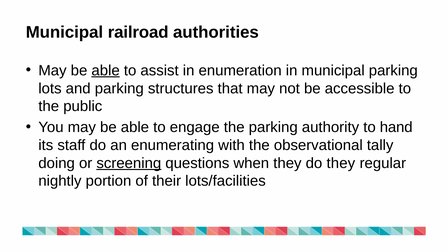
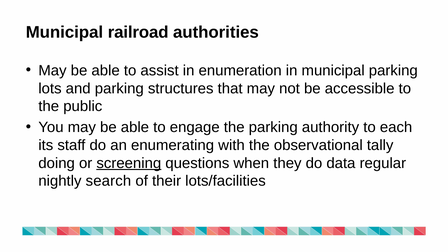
able at (106, 70) underline: present -> none
hand: hand -> each
do they: they -> data
portion: portion -> search
